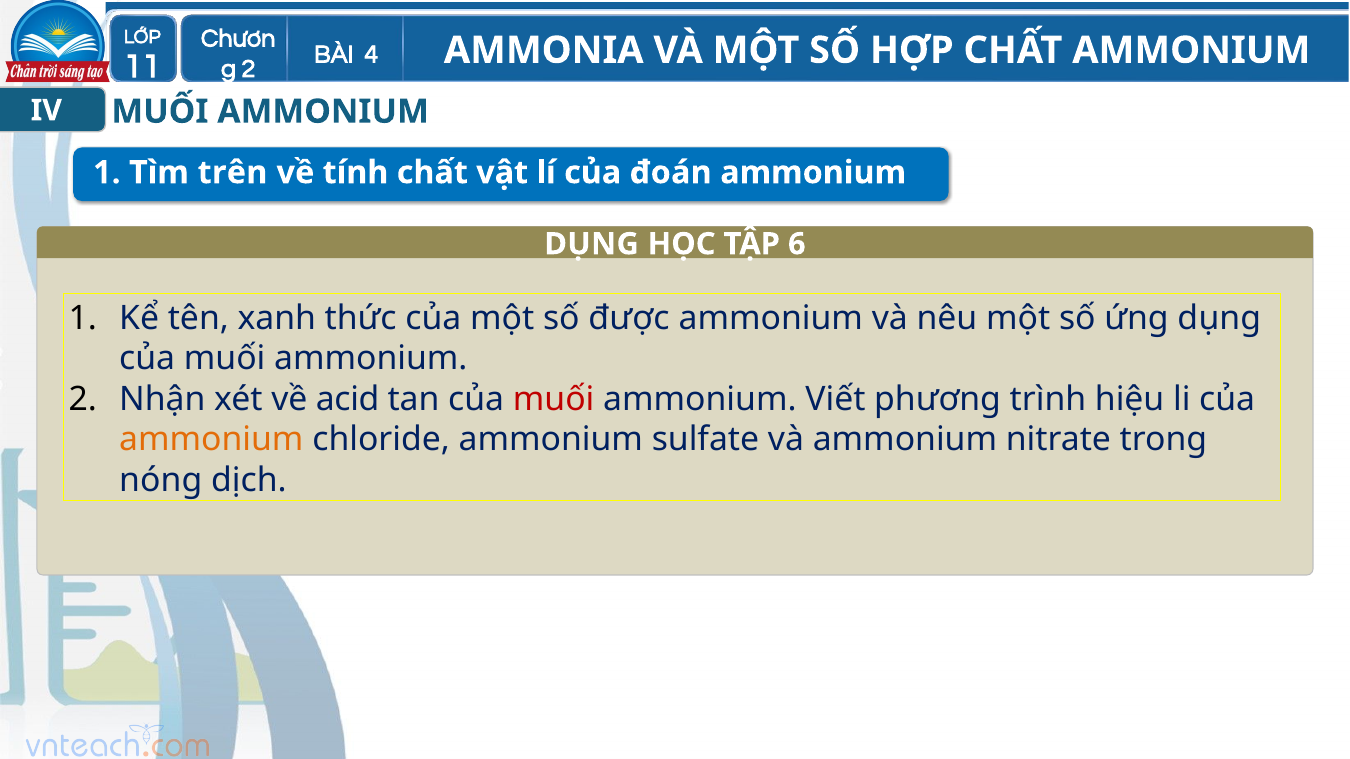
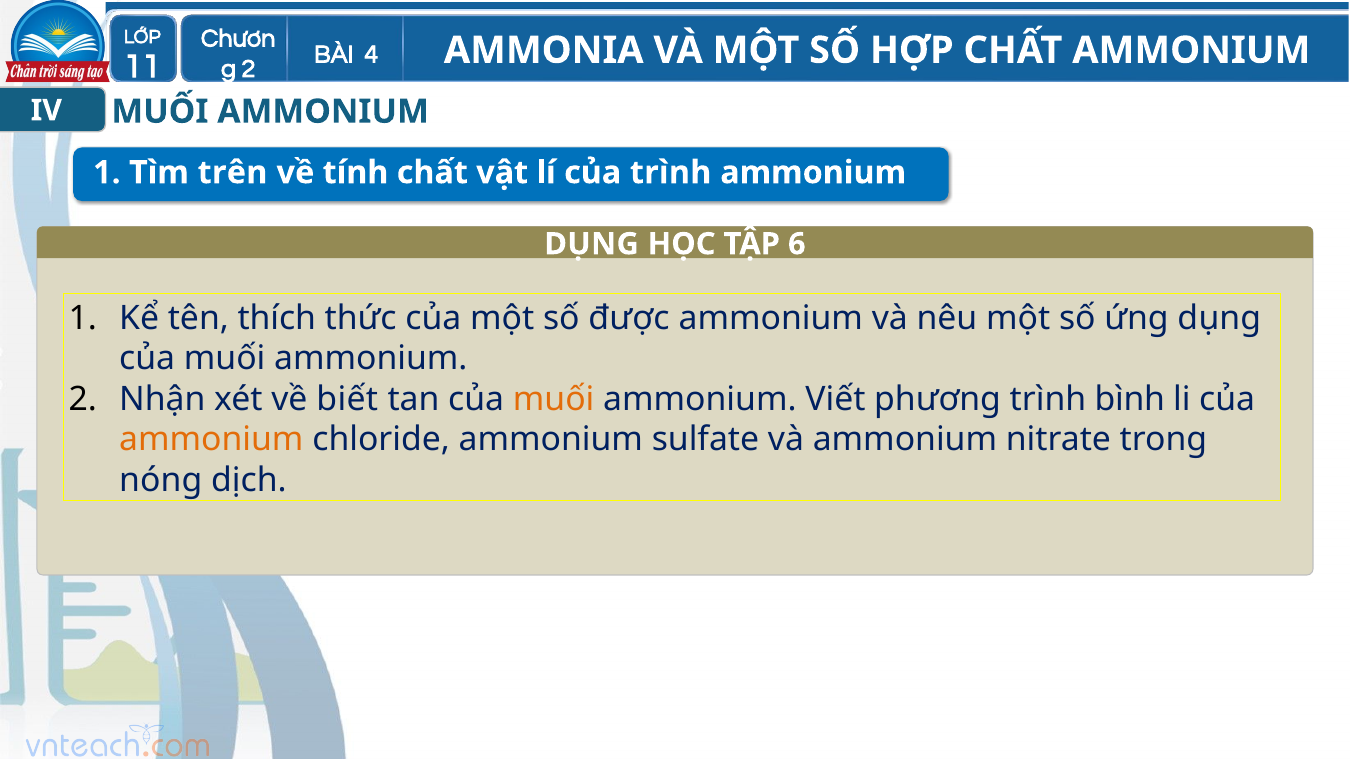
của đoán: đoán -> trình
xanh: xanh -> thích
acid: acid -> biết
muối at (554, 399) colour: red -> orange
hiệu: hiệu -> bình
